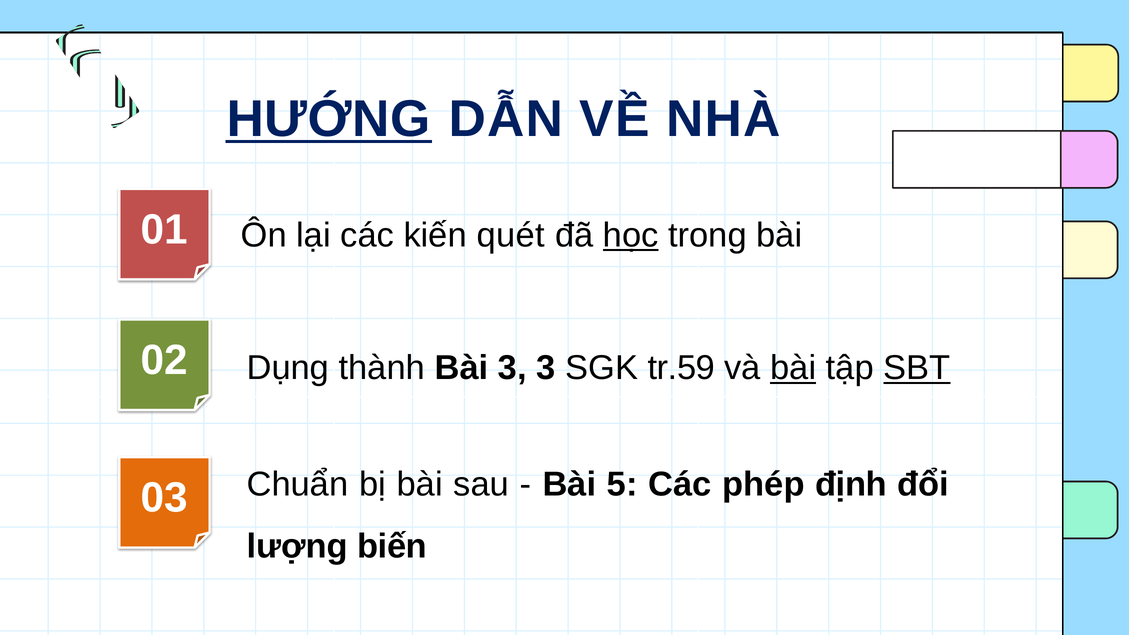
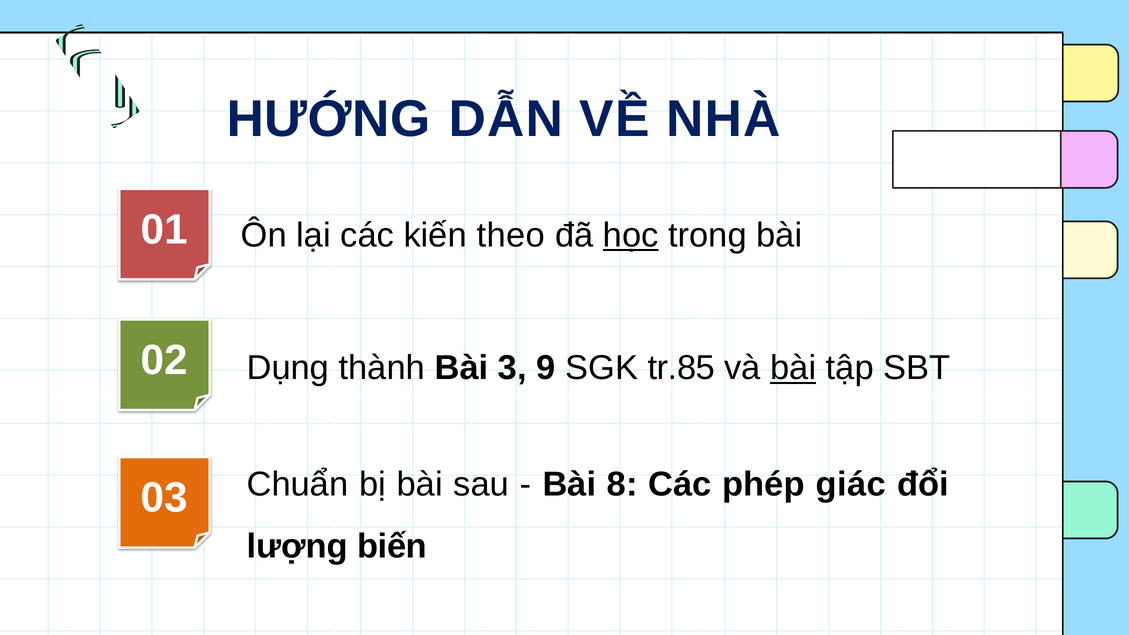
HƯỚNG underline: present -> none
quét: quét -> theo
3 3: 3 -> 9
tr.59: tr.59 -> tr.85
SBT underline: present -> none
5: 5 -> 8
định: định -> giác
